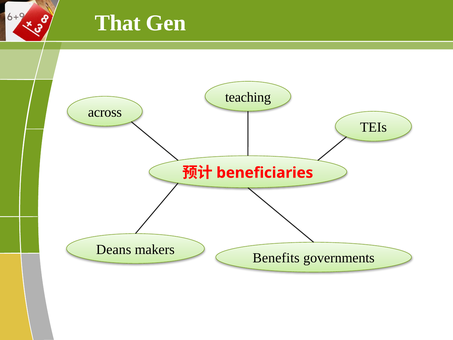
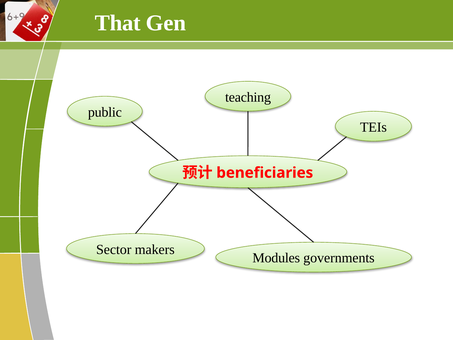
across: across -> public
Deans: Deans -> Sector
Benefits: Benefits -> Modules
